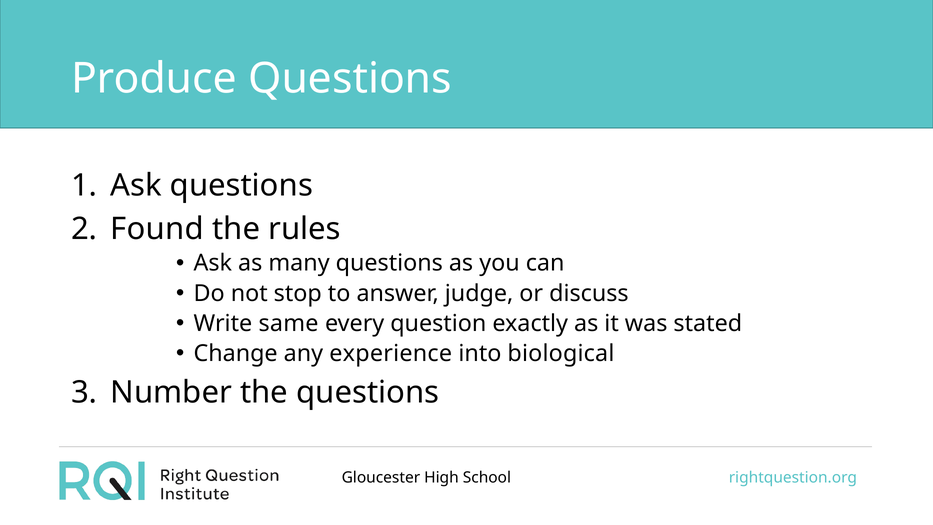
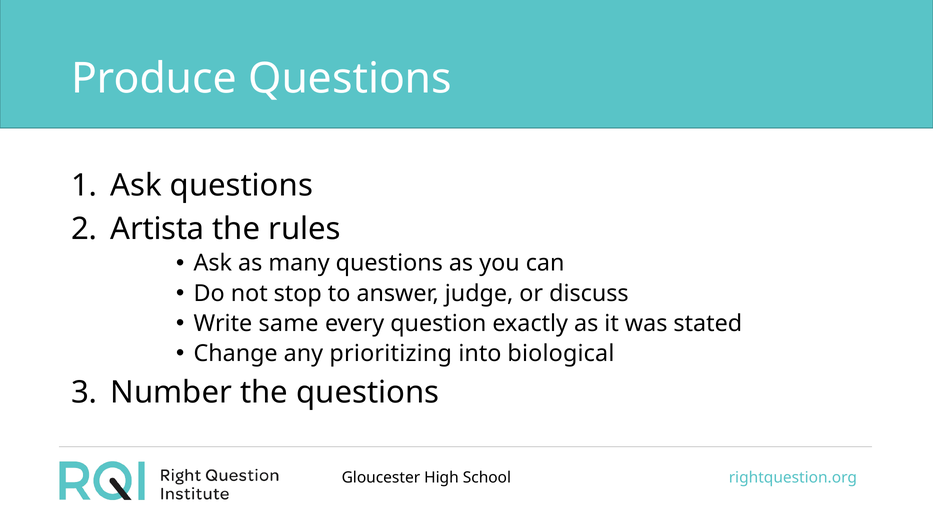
Found: Found -> Artista
experience: experience -> prioritizing
